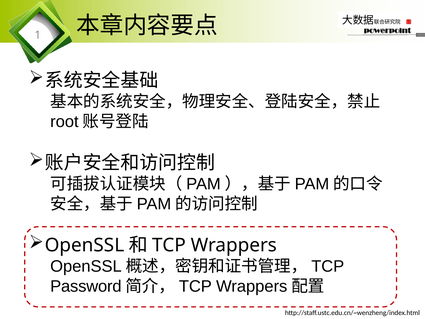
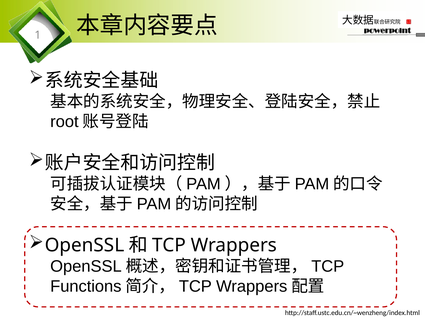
Password: Password -> Functions
